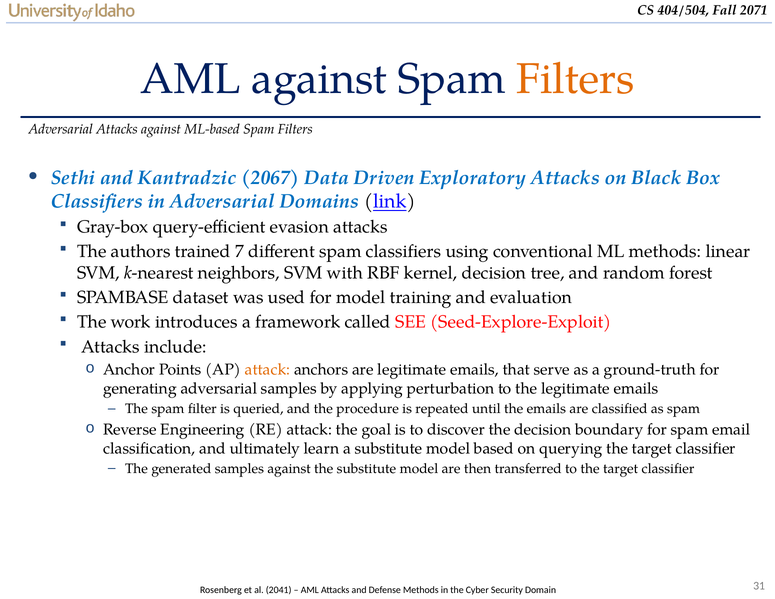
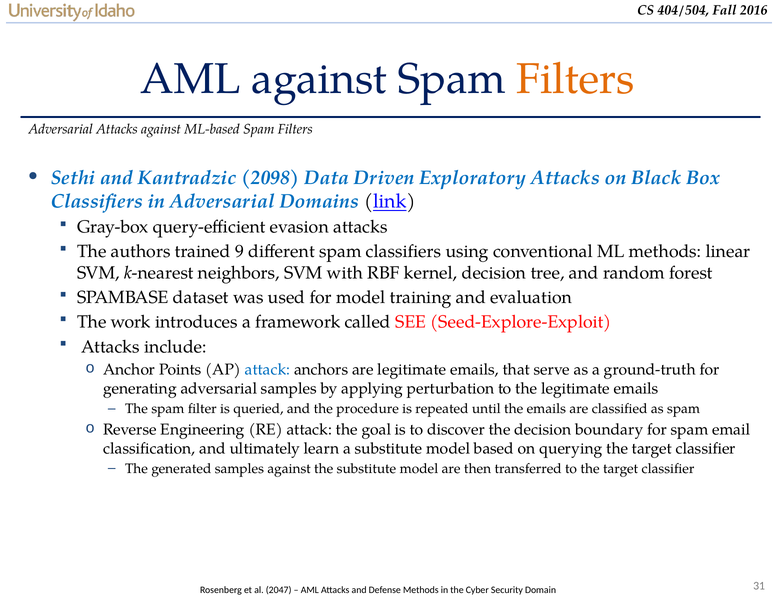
2071: 2071 -> 2016
2067: 2067 -> 2098
7: 7 -> 9
attack at (268, 370) colour: orange -> blue
2041: 2041 -> 2047
